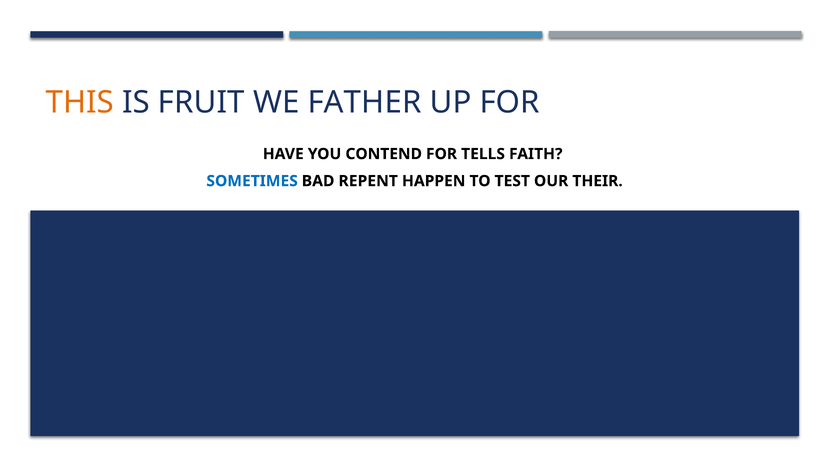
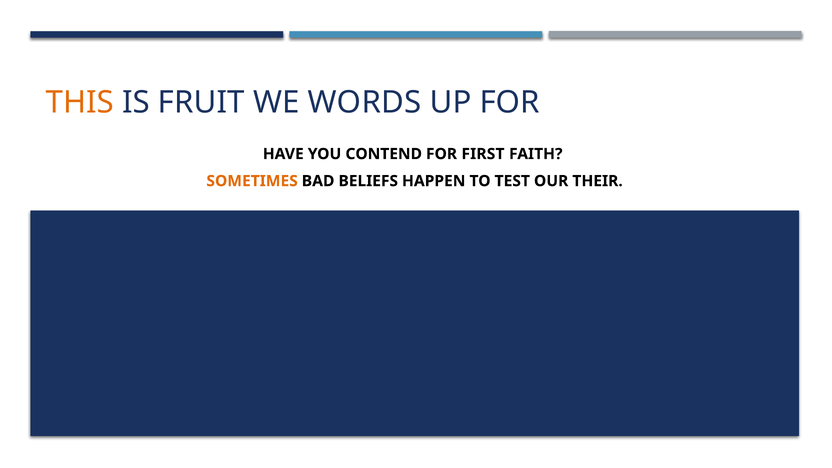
FATHER: FATHER -> WORDS
TELLS: TELLS -> FIRST
SOMETIMES colour: blue -> orange
REPENT: REPENT -> BELIEFS
